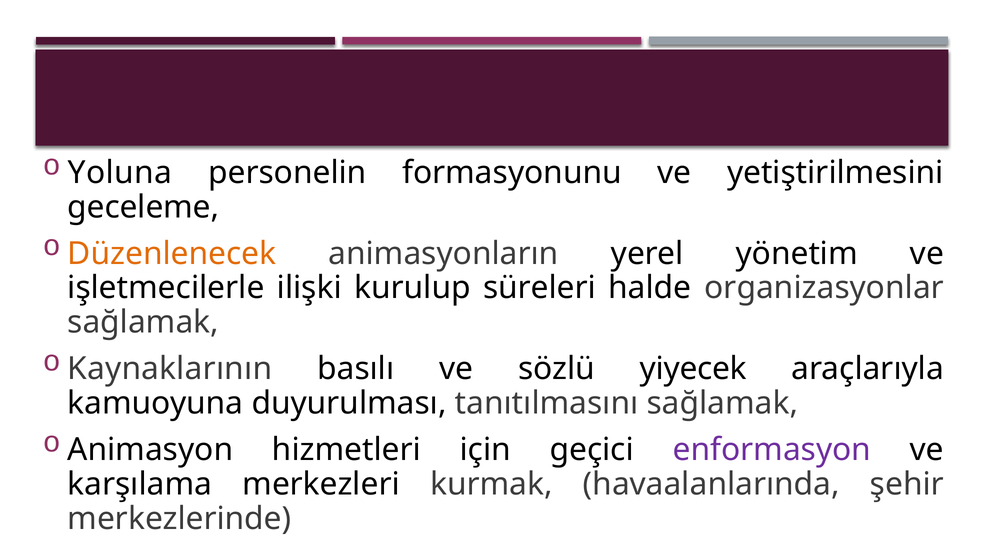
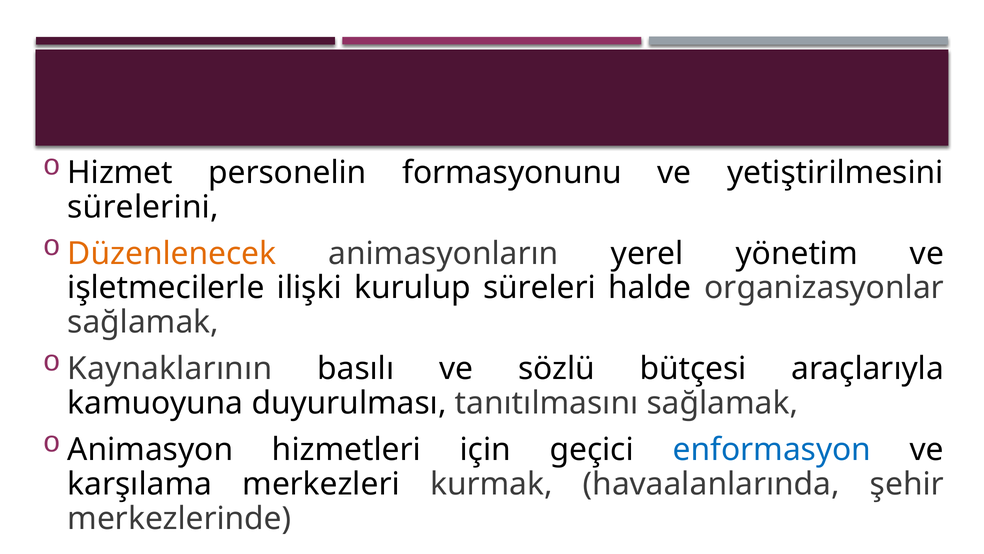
Yoluna: Yoluna -> Hizmet
geceleme: geceleme -> sürelerini
yiyecek: yiyecek -> bütçesi
enformasyon colour: purple -> blue
